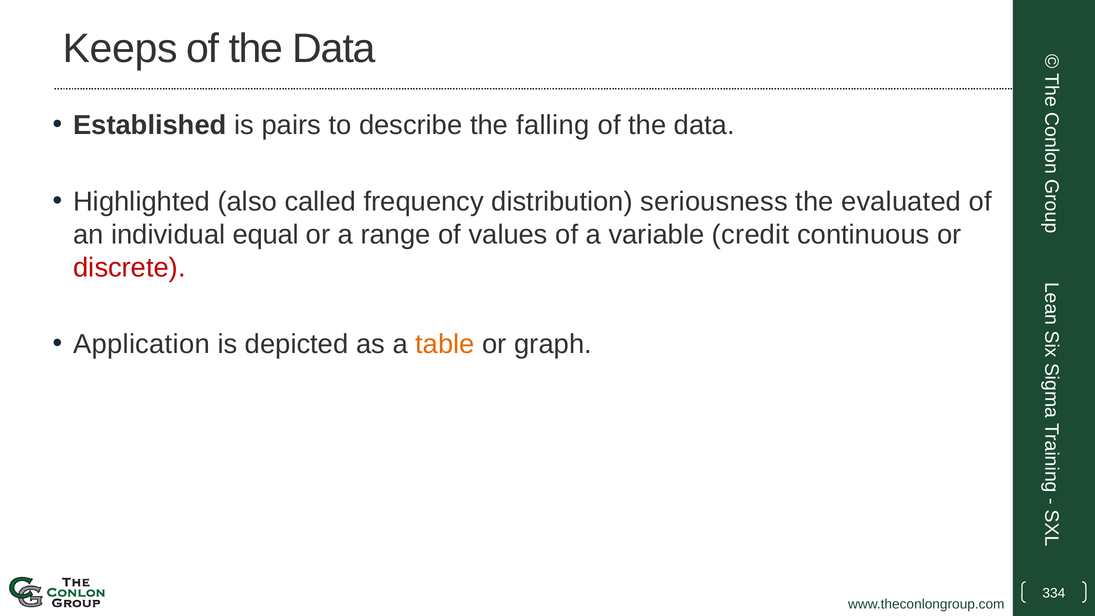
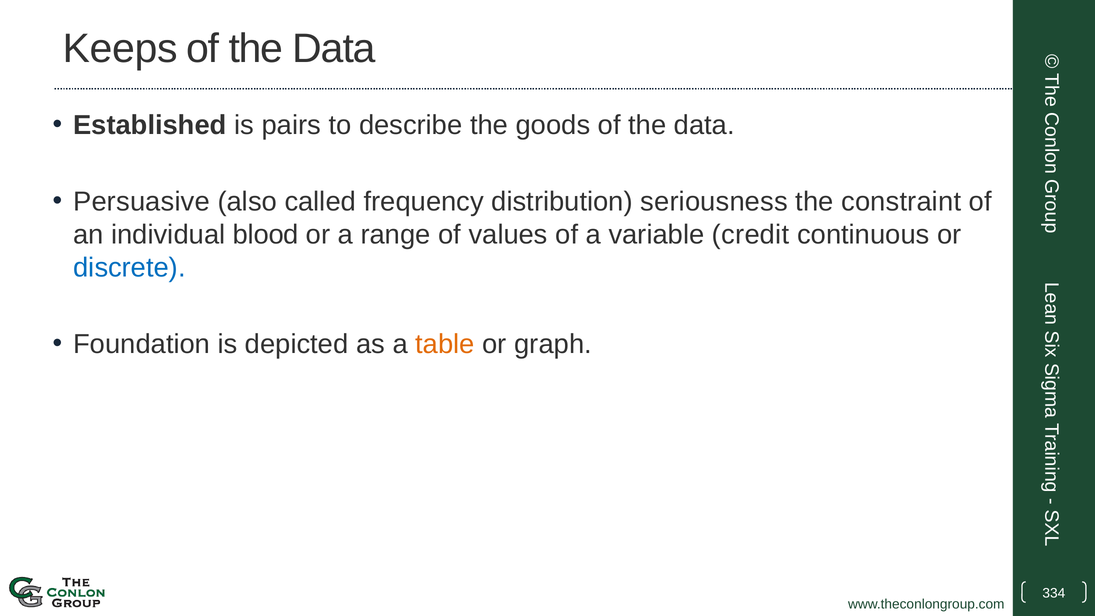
falling: falling -> goods
Highlighted: Highlighted -> Persuasive
evaluated: evaluated -> constraint
equal: equal -> blood
discrete colour: red -> blue
Application: Application -> Foundation
